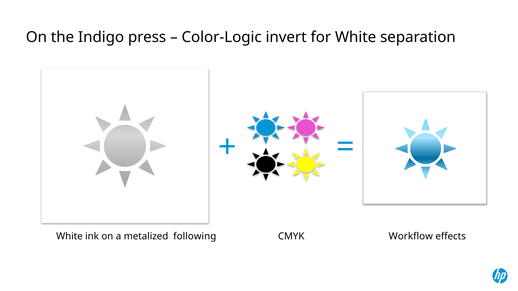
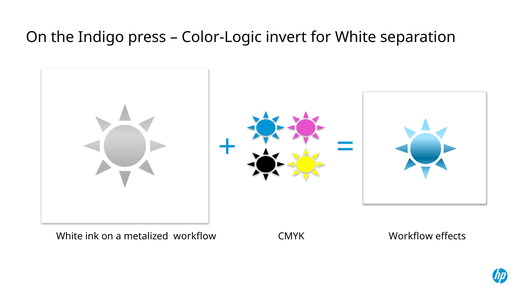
metalized following: following -> workflow
